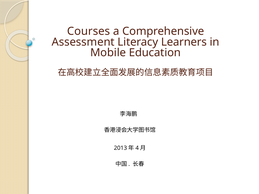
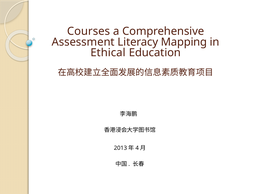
Learners: Learners -> Mapping
Mobile: Mobile -> Ethical
